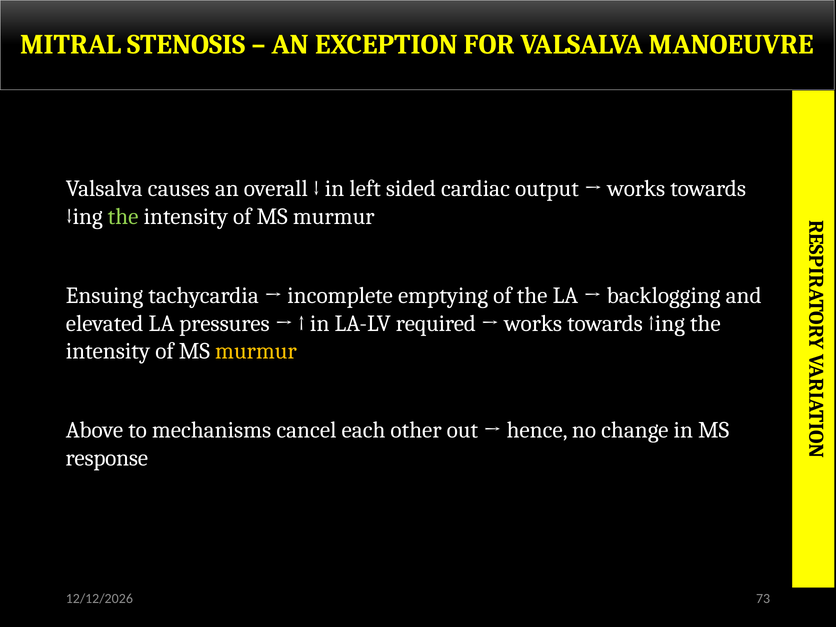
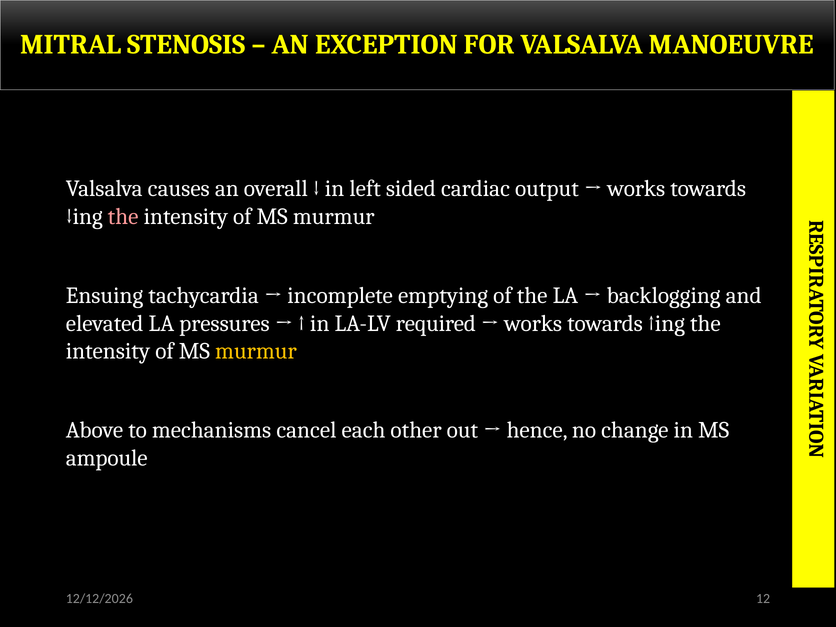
the at (123, 217) colour: light green -> pink
response: response -> ampoule
73: 73 -> 12
